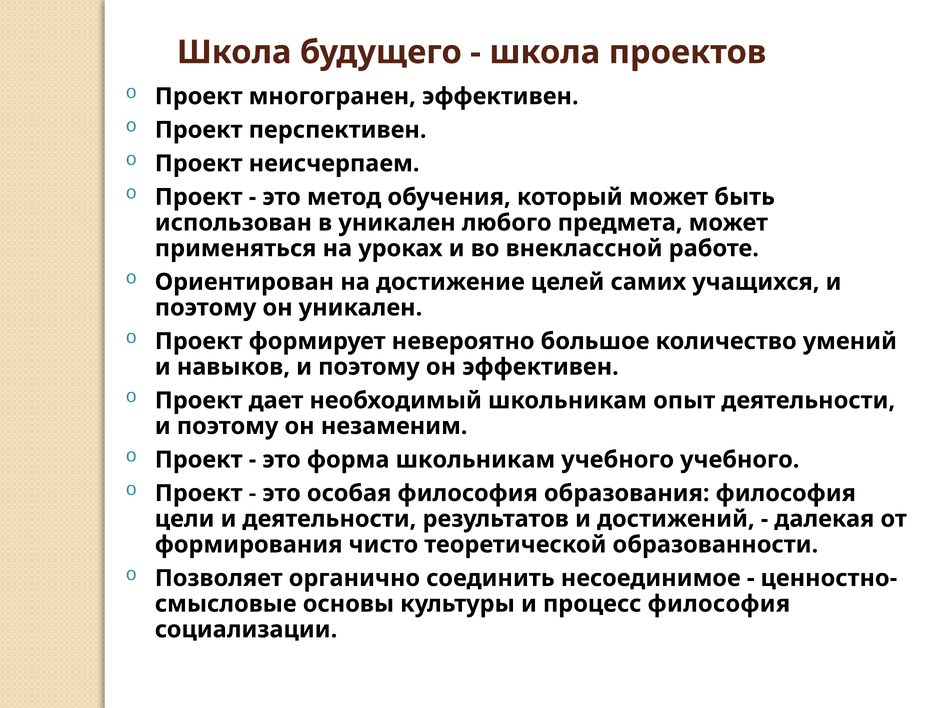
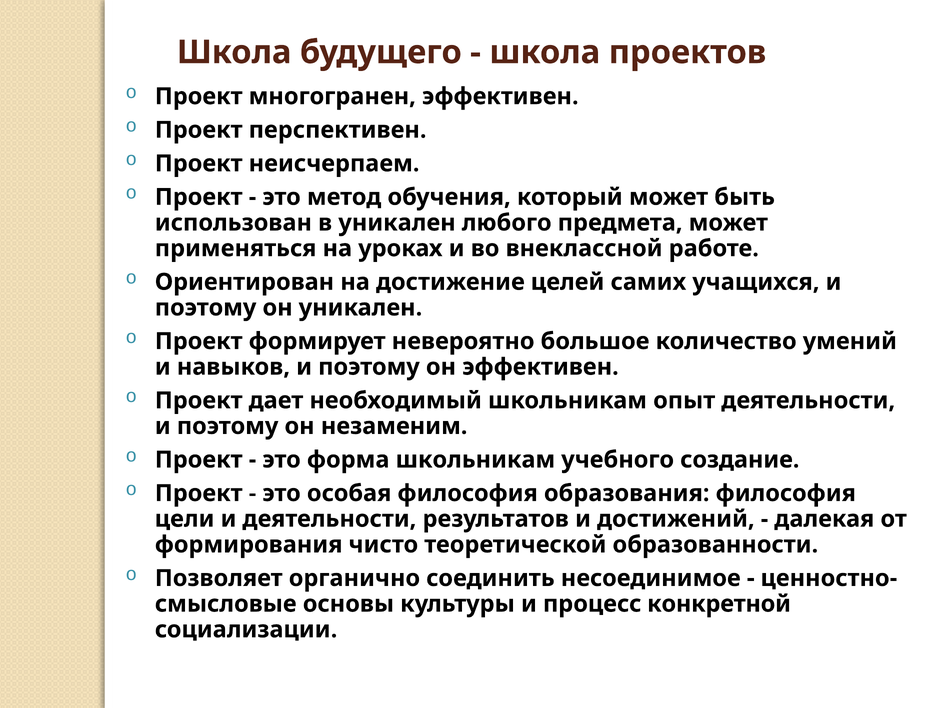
учебного учебного: учебного -> создание
процесс философия: философия -> конкретной
